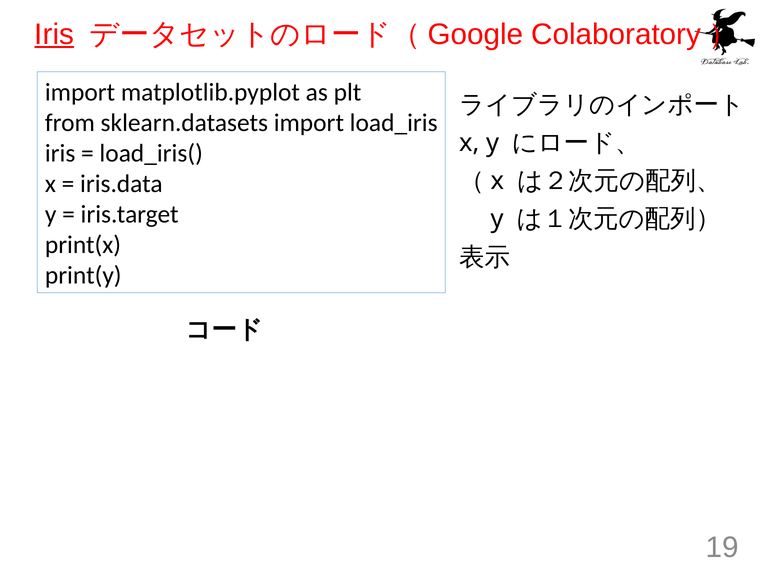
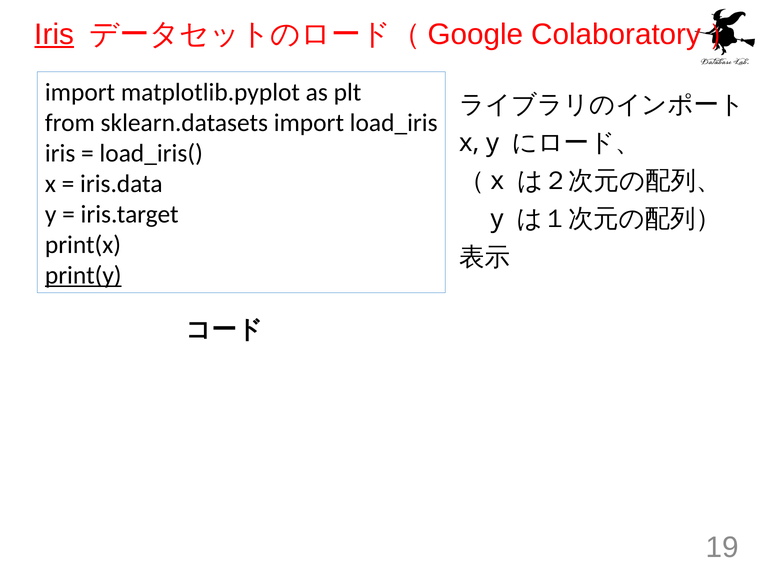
print(y underline: none -> present
